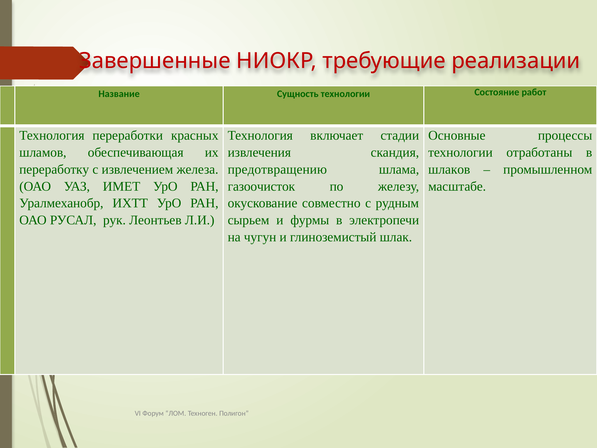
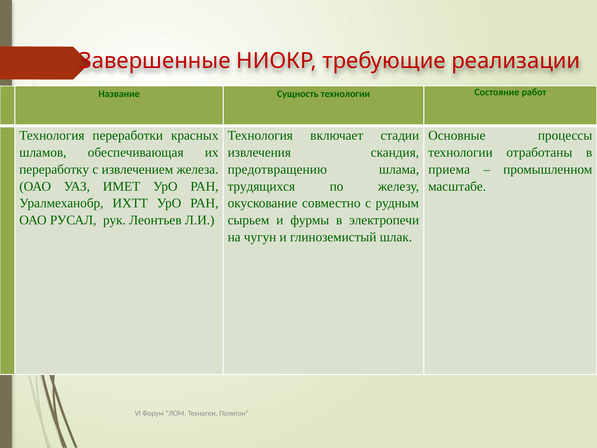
шлаков: шлаков -> приема
газоочисток: газоочисток -> трудящихся
